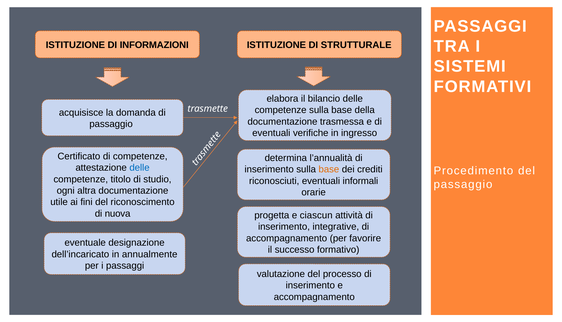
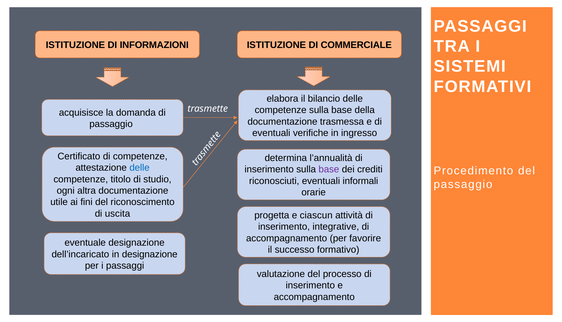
STRUTTURALE: STRUTTURALE -> COMMERCIALE
base at (329, 170) colour: orange -> purple
nuova: nuova -> uscita
in annualmente: annualmente -> designazione
